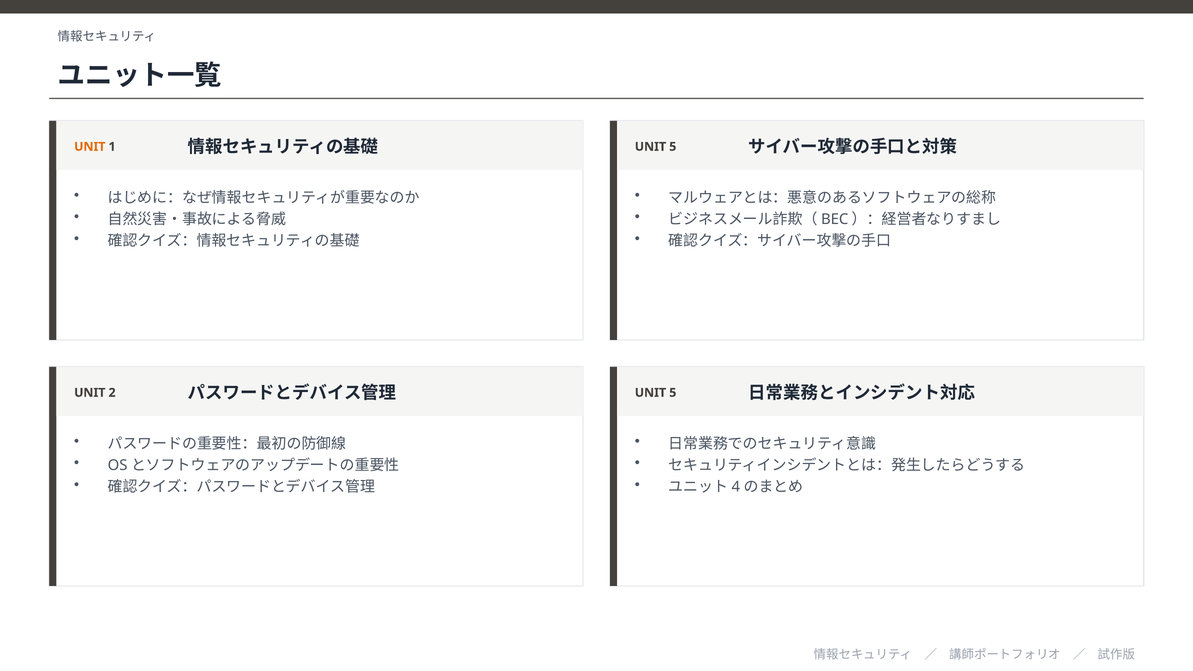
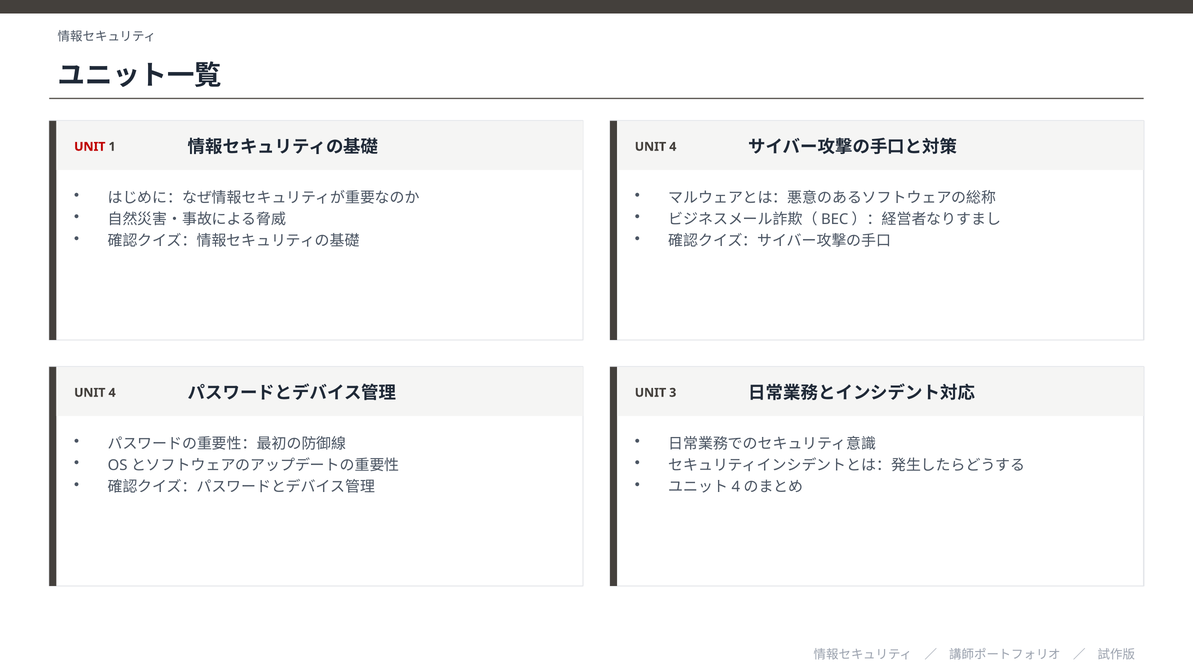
UNIT at (90, 147) colour: orange -> red
5 at (673, 147): 5 -> 4
2 at (112, 393): 2 -> 4
5 at (673, 393): 5 -> 3
